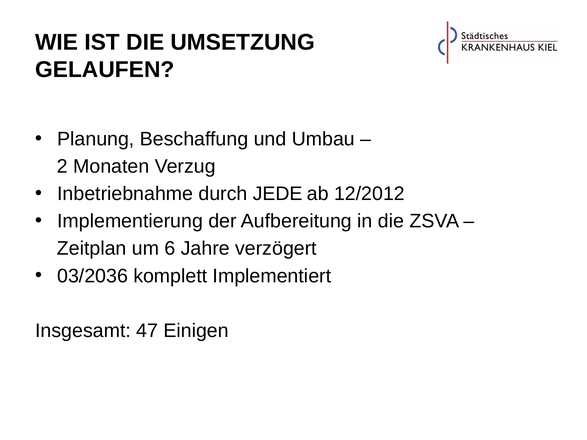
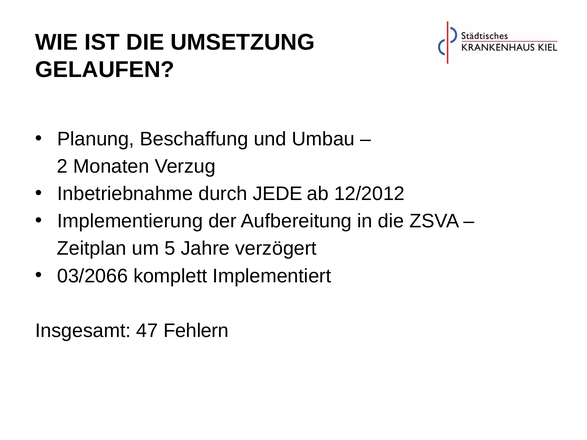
6: 6 -> 5
03/2036: 03/2036 -> 03/2066
Einigen: Einigen -> Fehlern
